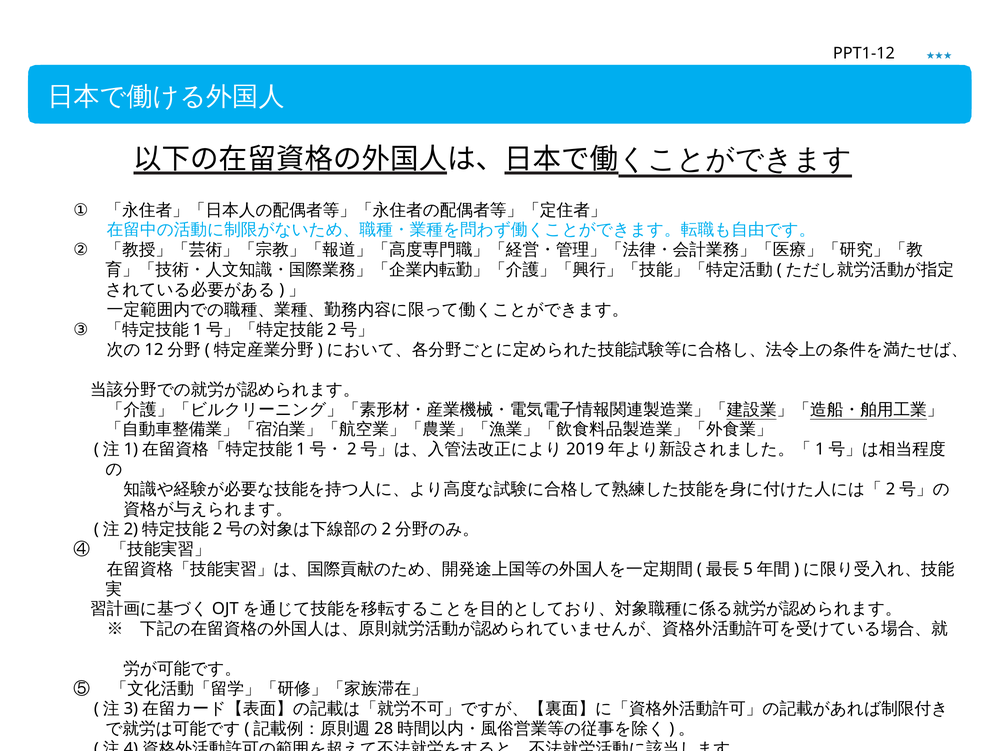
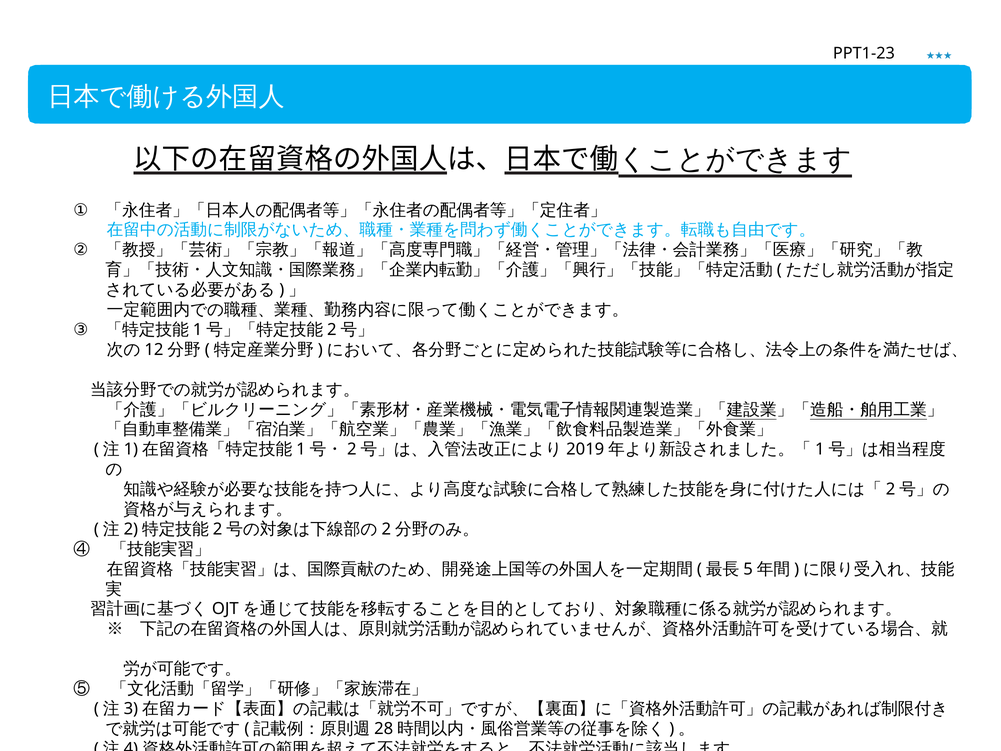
PPT1-12: PPT1-12 -> PPT1-23
